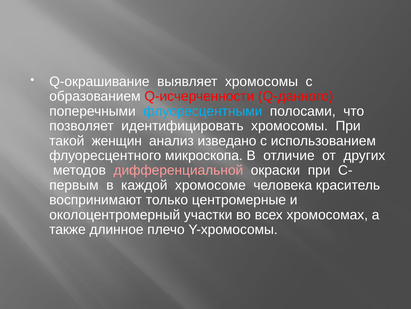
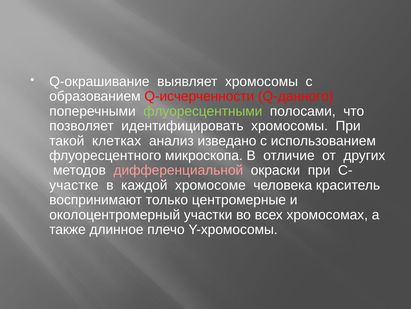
флуоресцентными colour: light blue -> light green
женщин: женщин -> клетках
первым: первым -> участке
